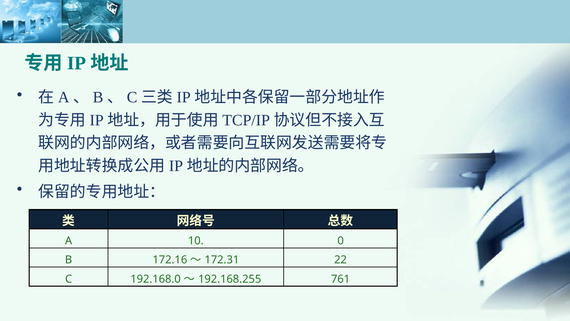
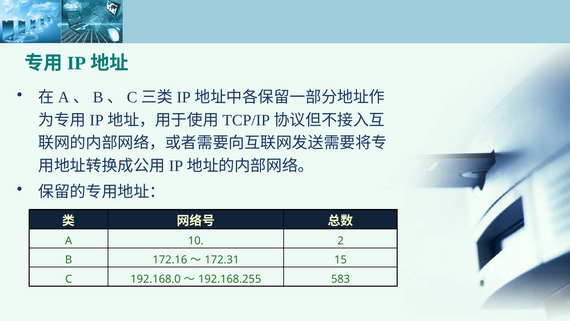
0: 0 -> 2
22: 22 -> 15
761: 761 -> 583
